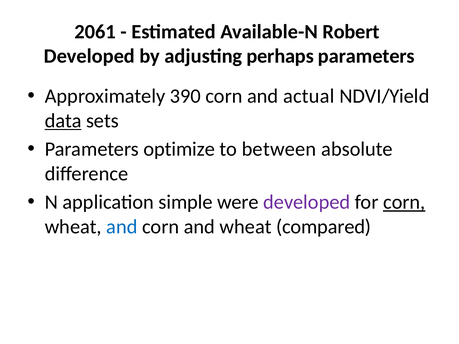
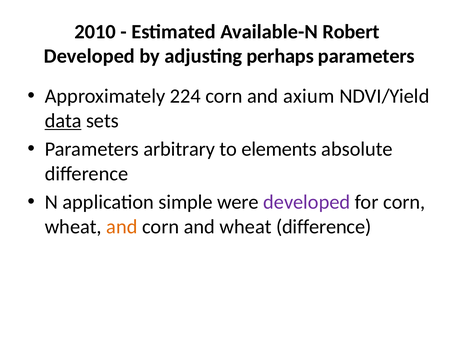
2061: 2061 -> 2010
390: 390 -> 224
actual: actual -> axium
optimize: optimize -> arbitrary
between: between -> elements
corn at (404, 202) underline: present -> none
and at (122, 227) colour: blue -> orange
wheat compared: compared -> difference
